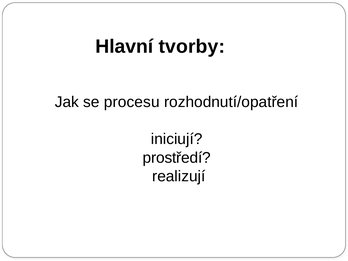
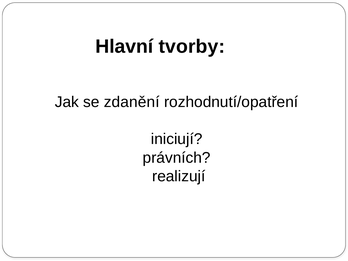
procesu: procesu -> zdanění
prostředí: prostředí -> právních
